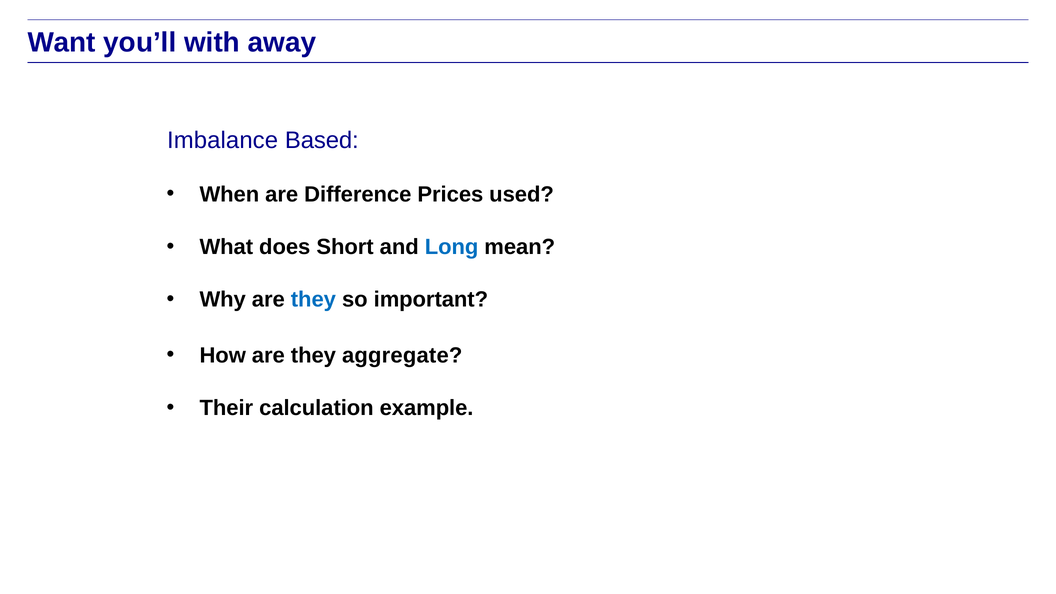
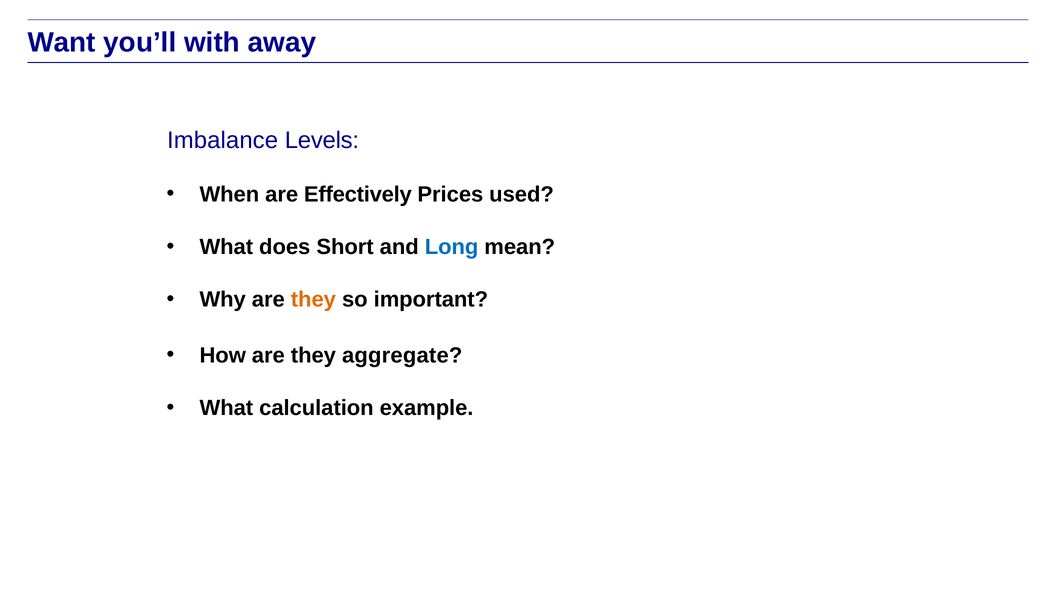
Based: Based -> Levels
Difference: Difference -> Effectively
they at (313, 300) colour: blue -> orange
Their at (226, 408): Their -> What
